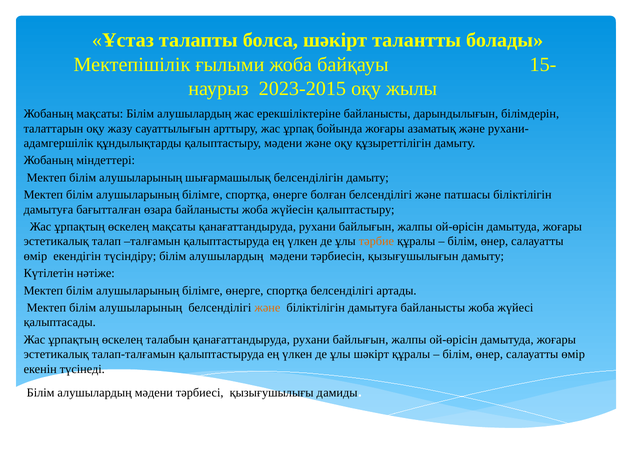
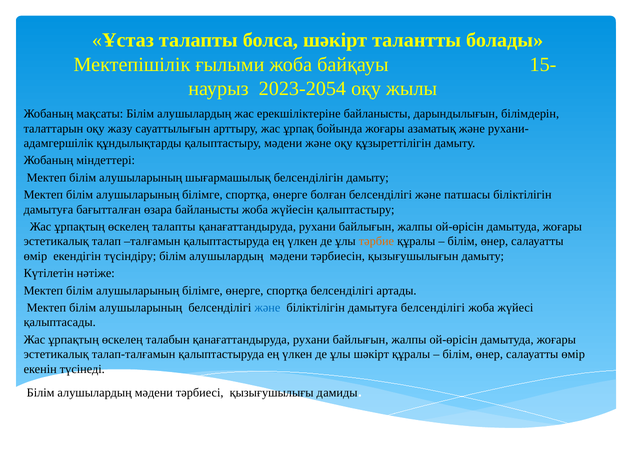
2023-2015: 2023-2015 -> 2023-2054
өскелең мақсаты: мақсаты -> талапты
және at (267, 308) colour: orange -> blue
дамытуға байланысты: байланысты -> белсенділігі
